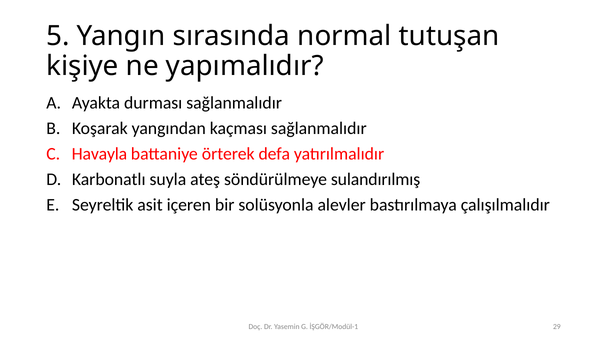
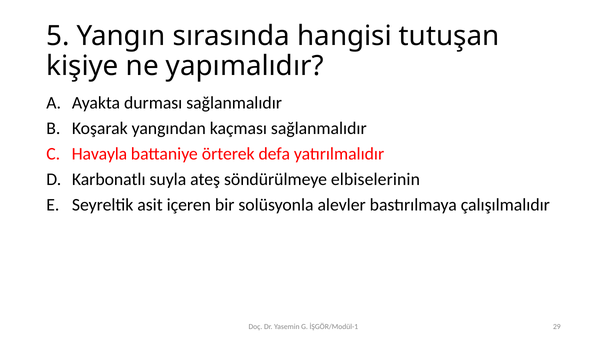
normal: normal -> hangisi
sulandırılmış: sulandırılmış -> elbiselerinin
